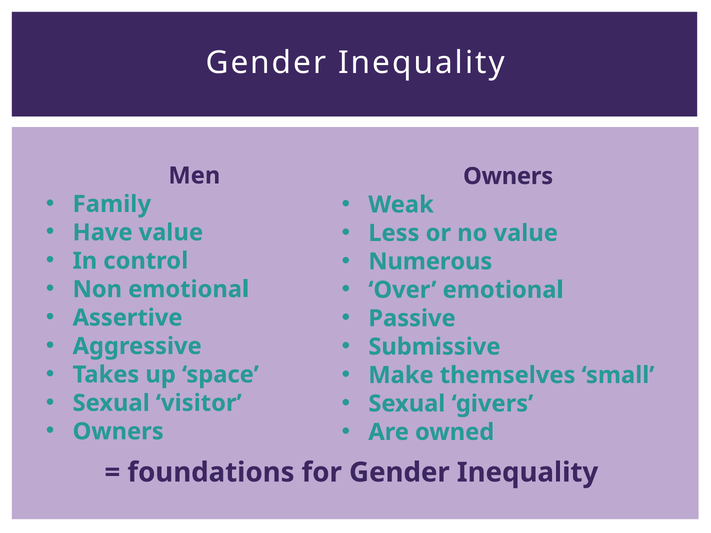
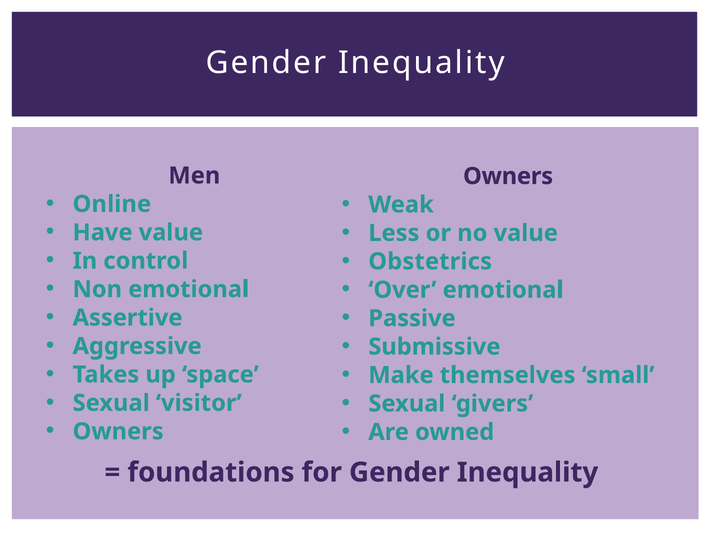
Family: Family -> Online
Numerous: Numerous -> Obstetrics
